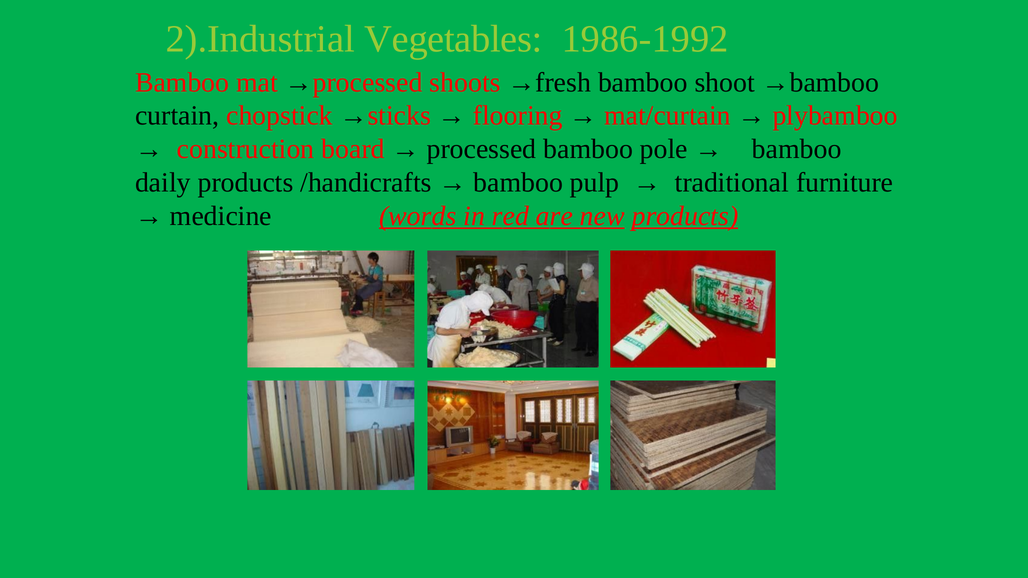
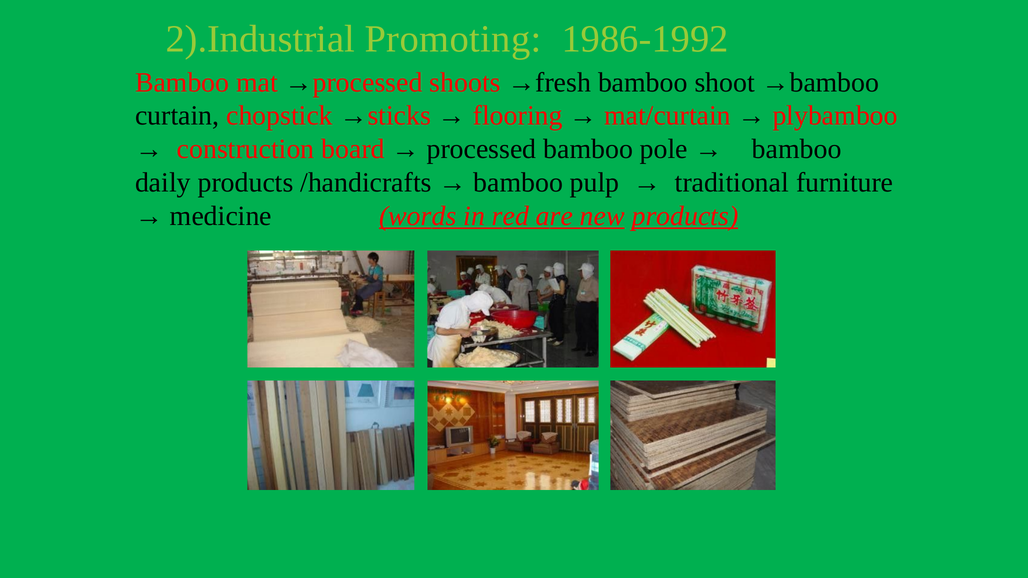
Vegetables: Vegetables -> Promoting
